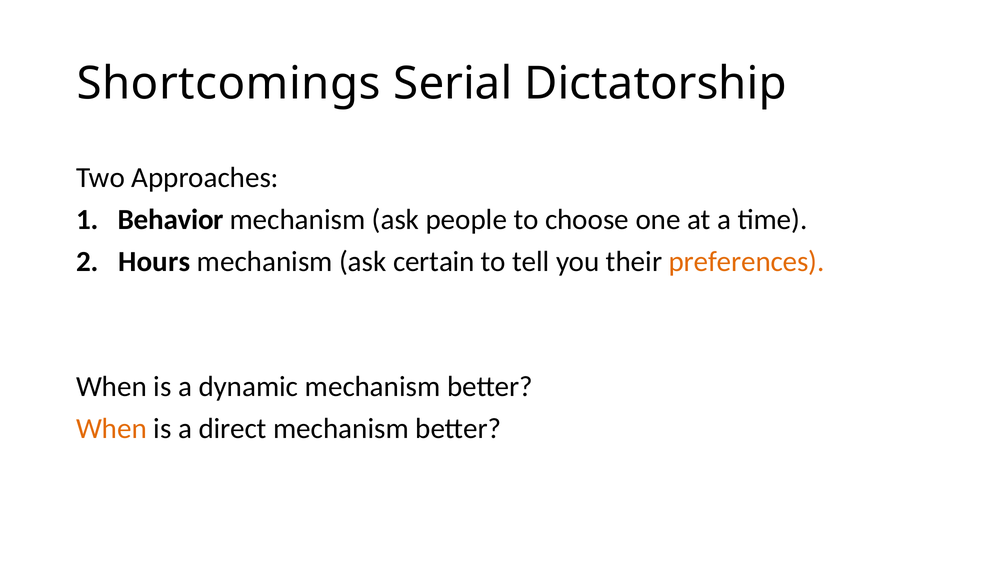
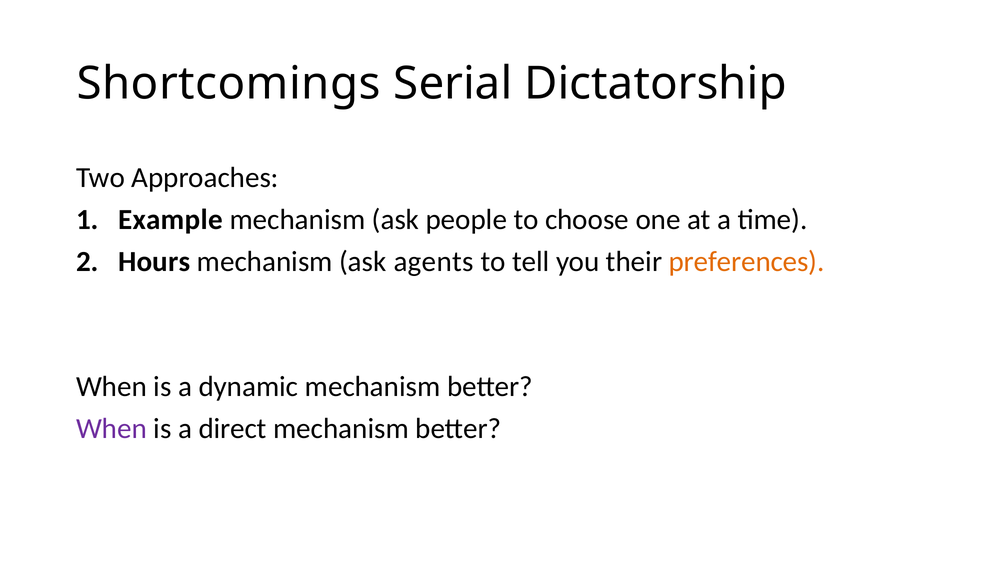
Behavior: Behavior -> Example
certain: certain -> agents
When at (112, 429) colour: orange -> purple
